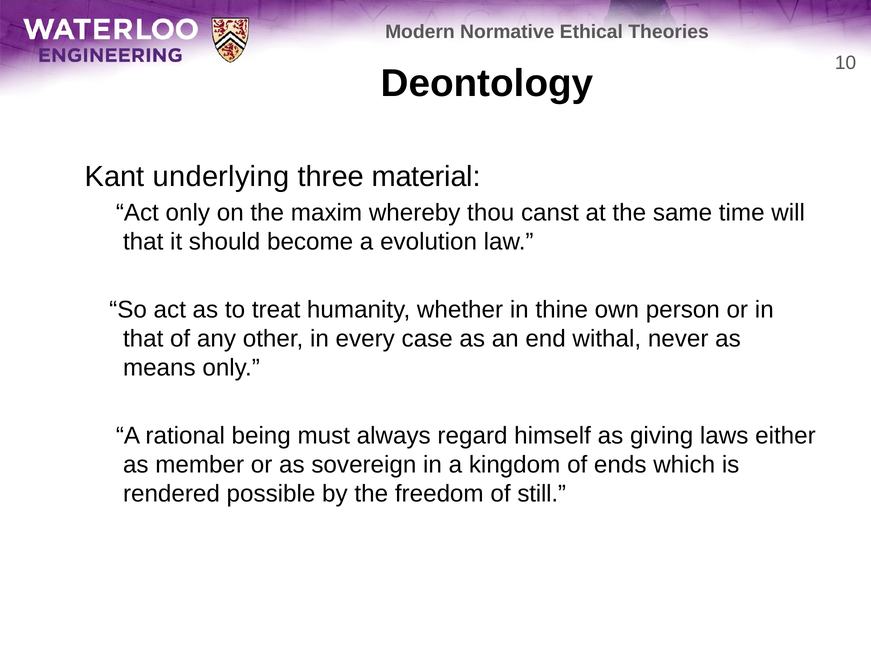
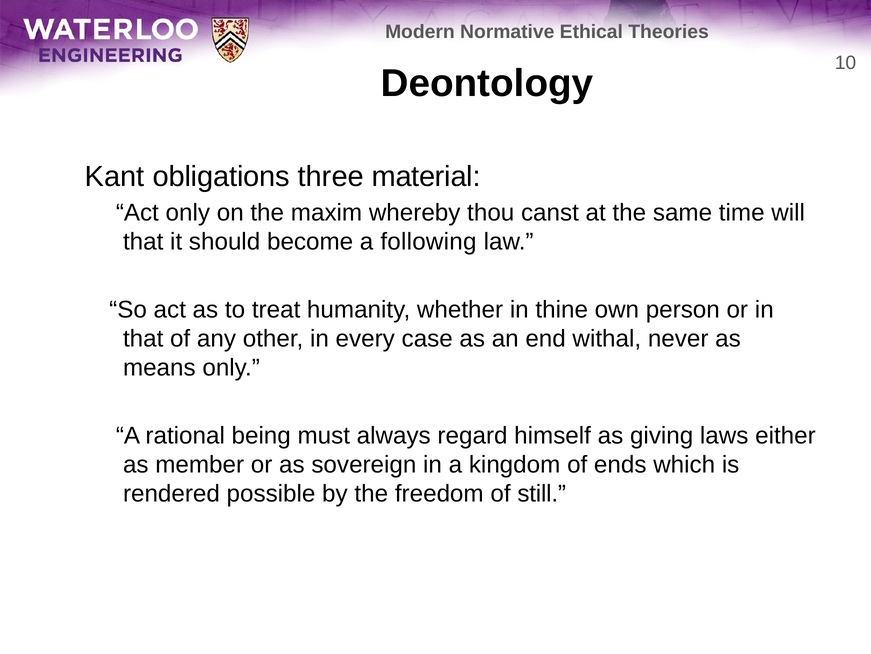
underlying: underlying -> obligations
evolution: evolution -> following
